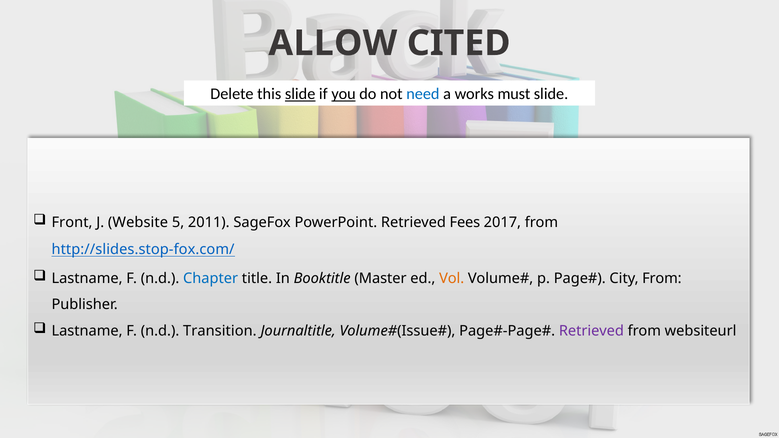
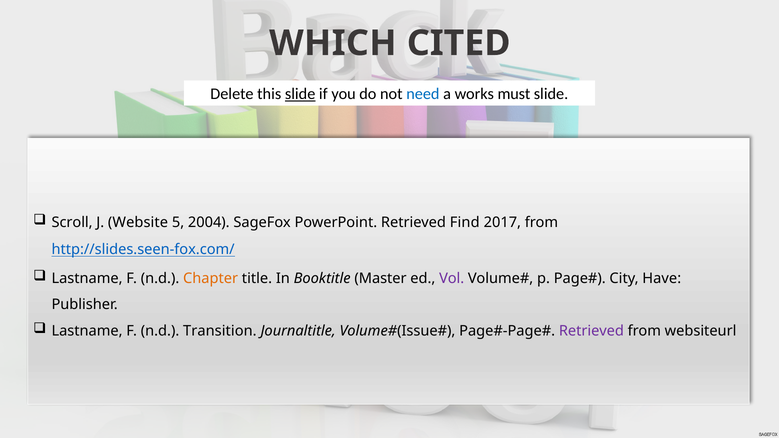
ALLOW: ALLOW -> WHICH
you underline: present -> none
Front: Front -> Scroll
2011: 2011 -> 2004
Fees: Fees -> Find
http://slides.stop-fox.com/: http://slides.stop-fox.com/ -> http://slides.seen-fox.com/
Chapter colour: blue -> orange
Vol colour: orange -> purple
City From: From -> Have
